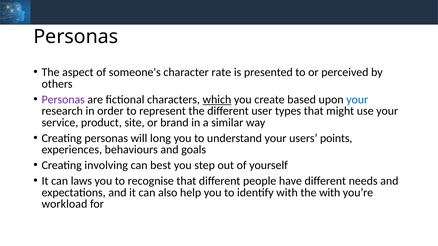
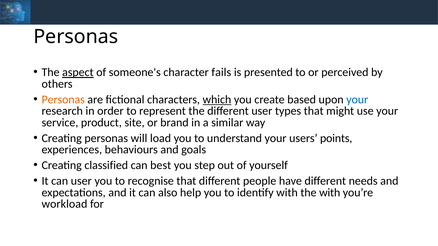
aspect underline: none -> present
rate: rate -> fails
Personas at (63, 100) colour: purple -> orange
long: long -> load
involving: involving -> classified
can laws: laws -> user
